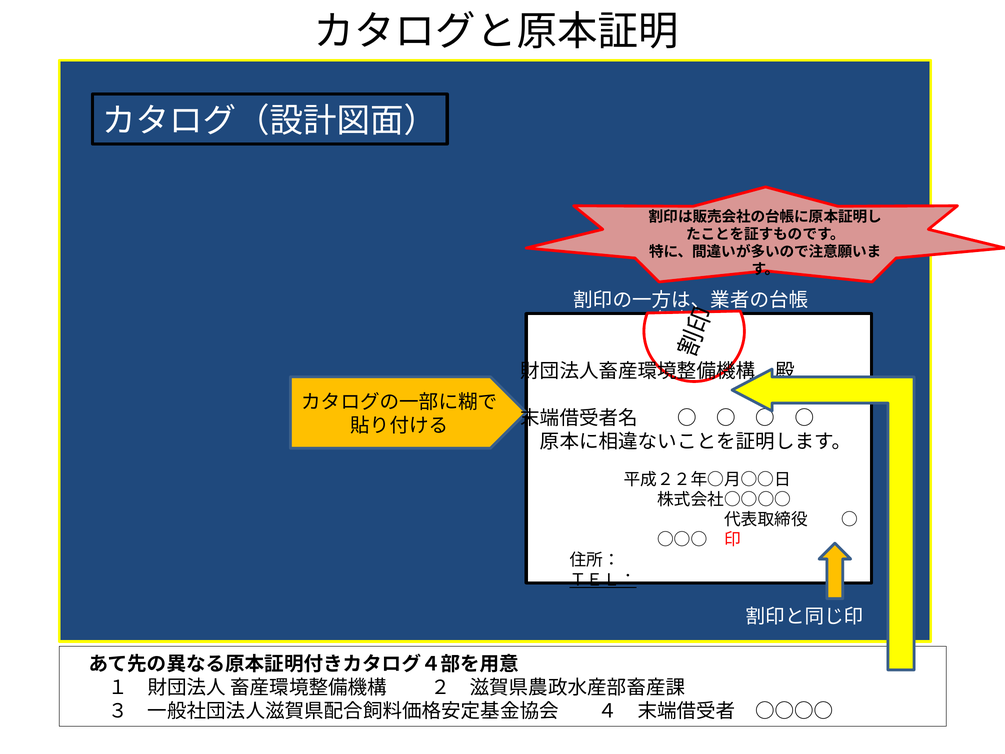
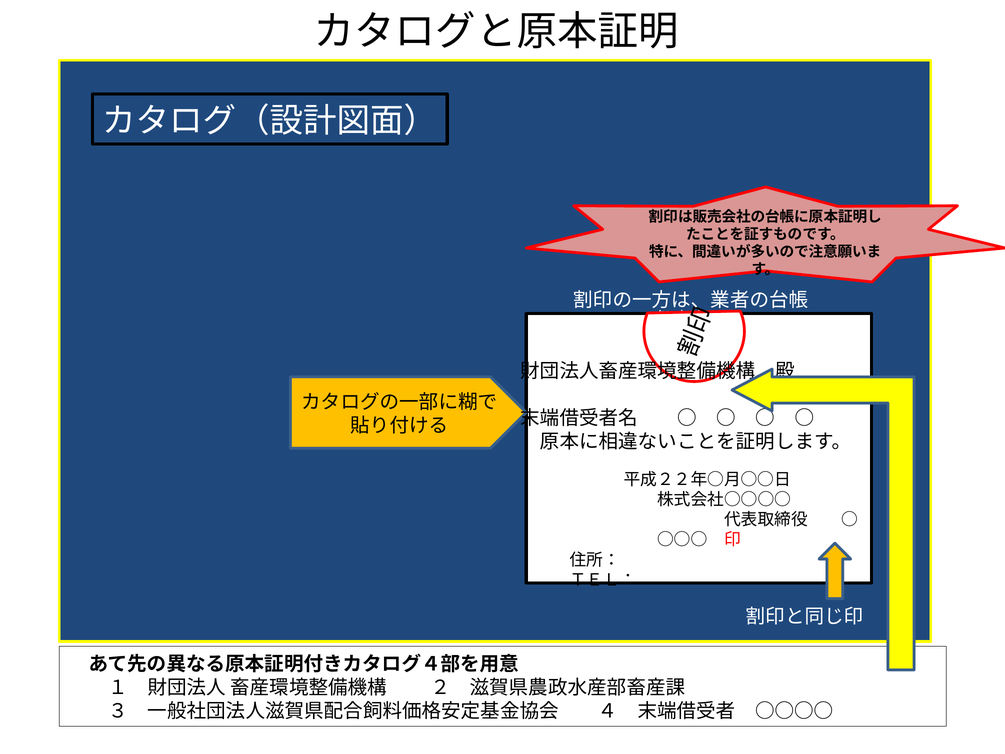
ＴＥＬ： underline: present -> none
